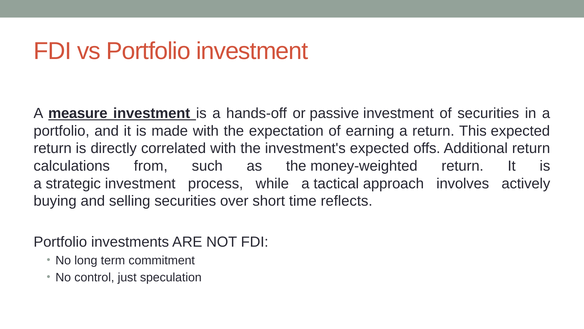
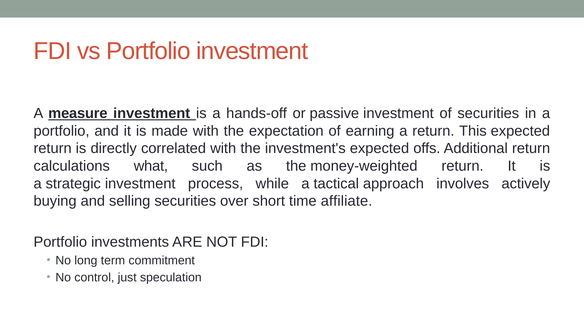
from: from -> what
reflects: reflects -> affiliate
